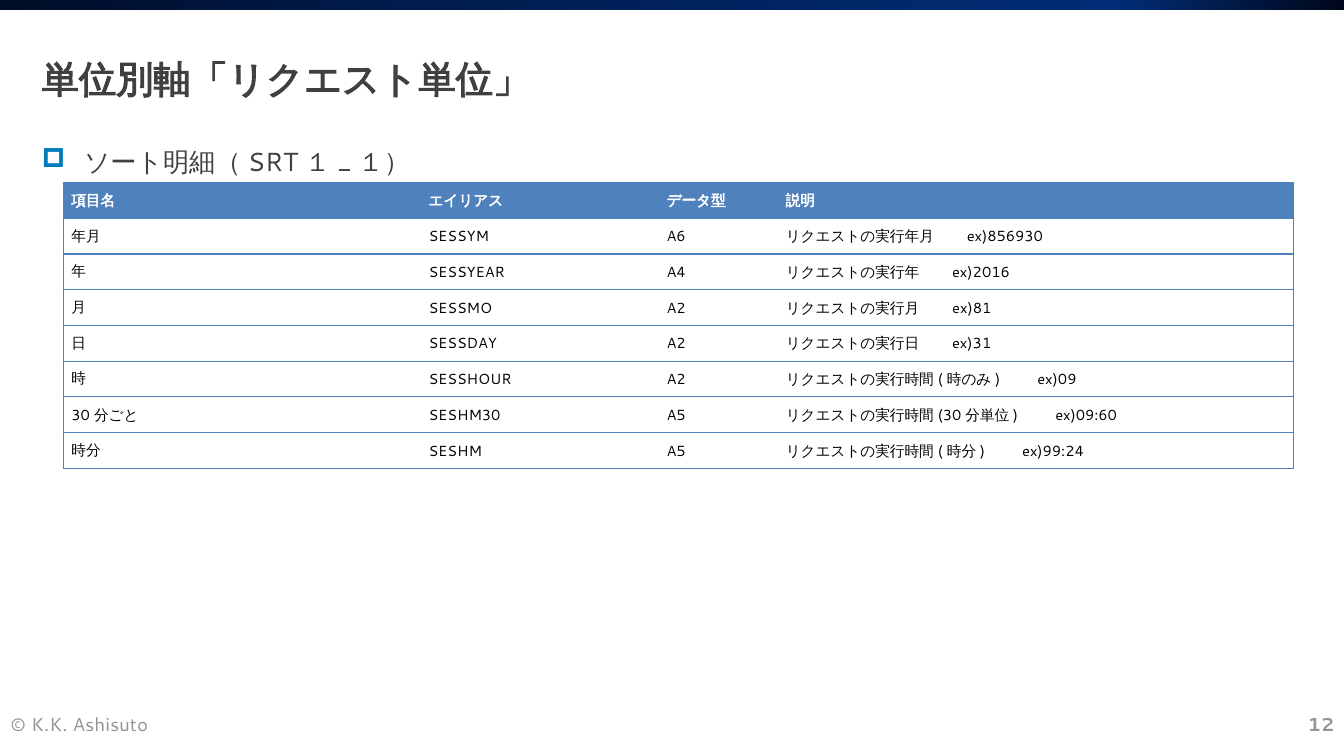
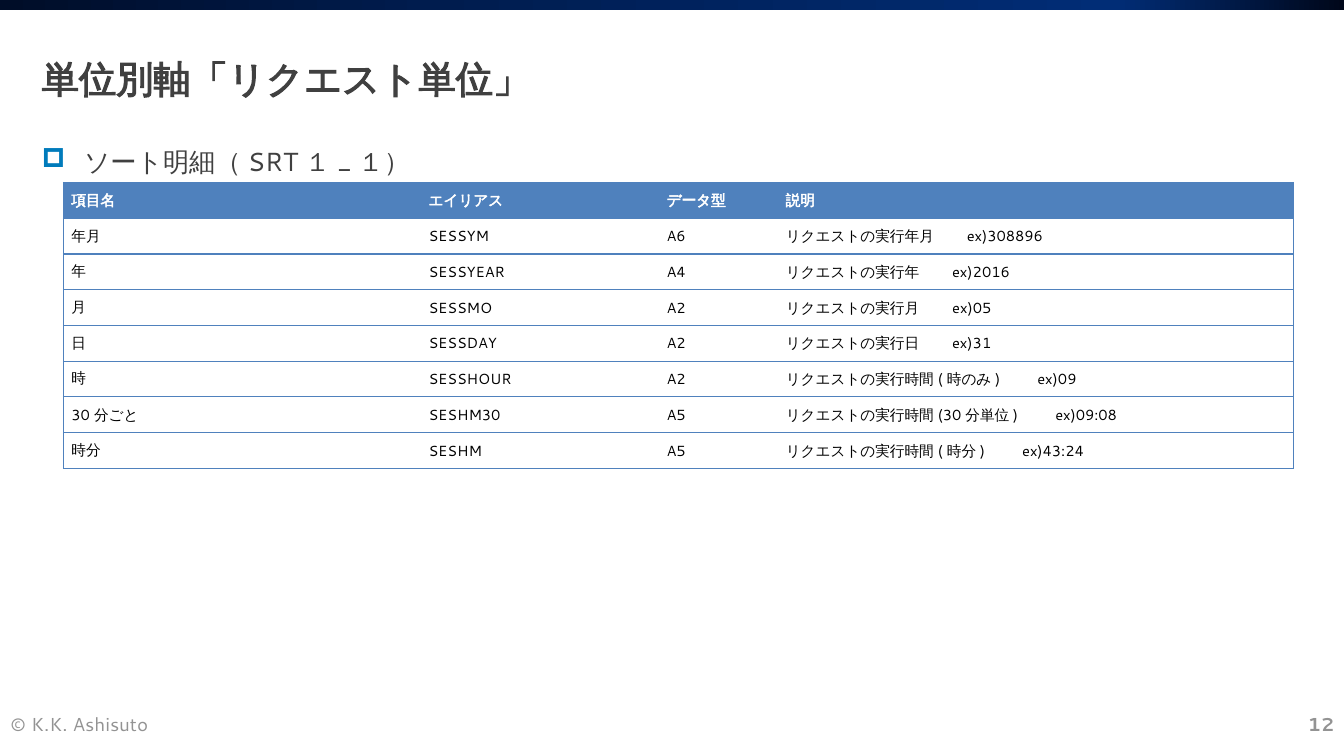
ex)856930: ex)856930 -> ex)308896
ex)81: ex)81 -> ex)05
ex)09:60: ex)09:60 -> ex)09:08
ex)99:24: ex)99:24 -> ex)43:24
